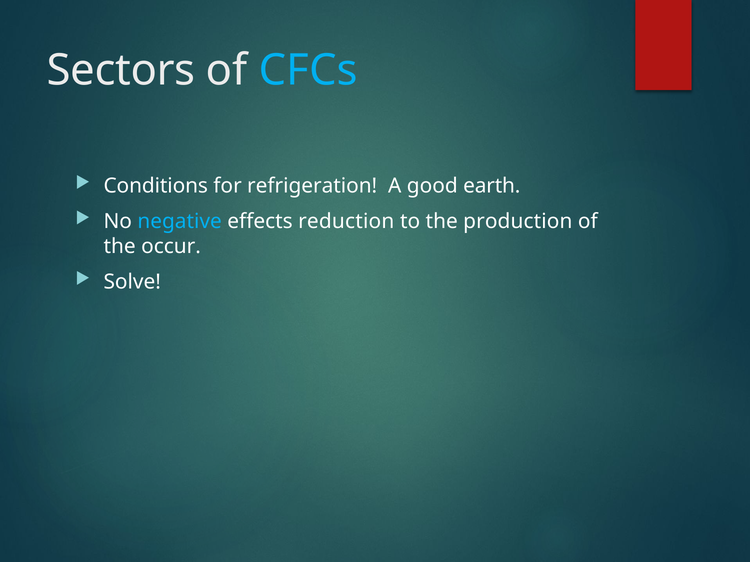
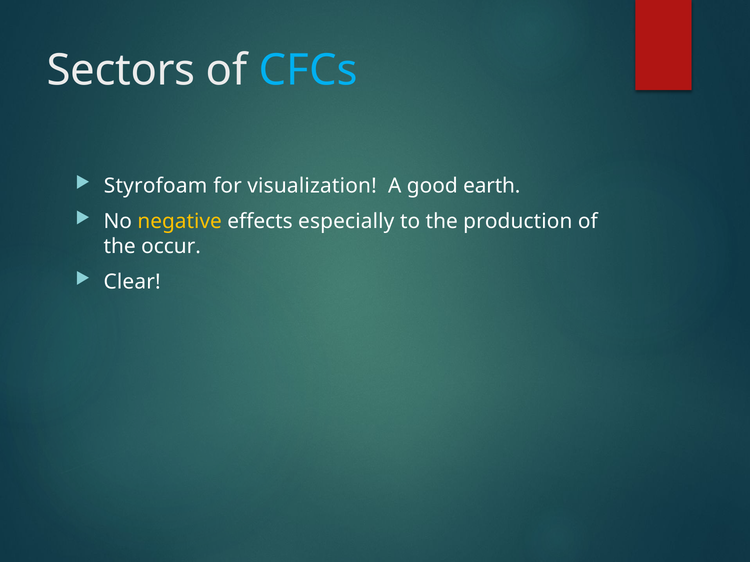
Conditions: Conditions -> Styrofoam
refrigeration: refrigeration -> visualization
negative colour: light blue -> yellow
reduction: reduction -> especially
Solve: Solve -> Clear
